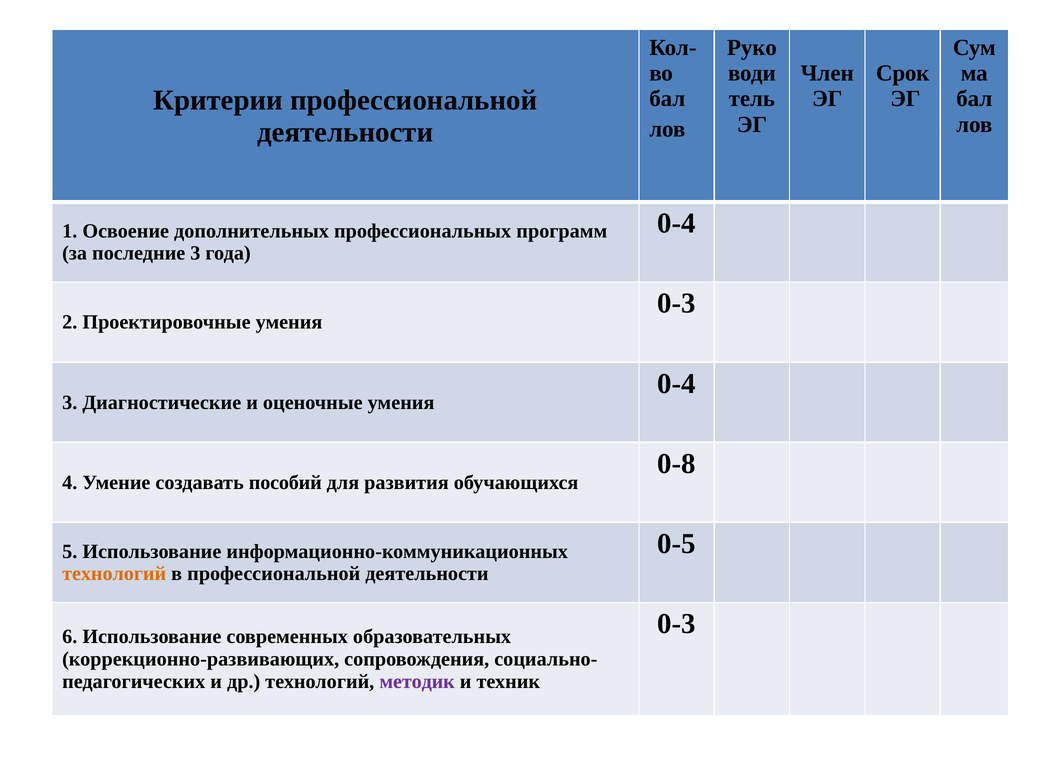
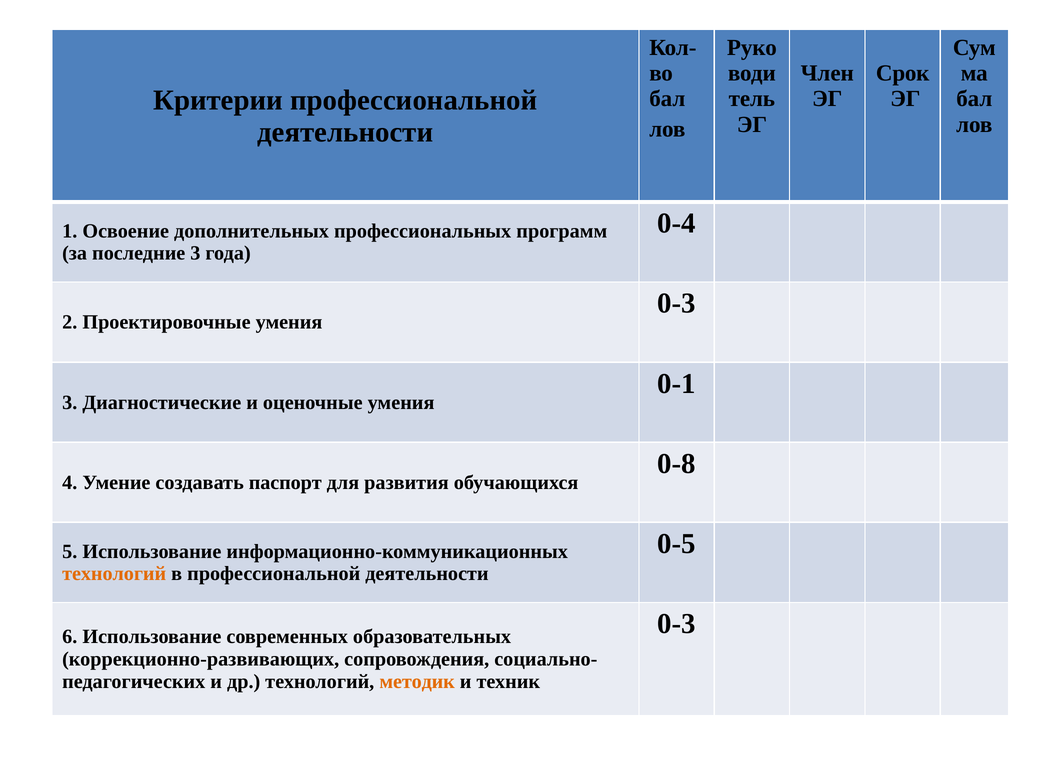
0-4 at (677, 383): 0-4 -> 0-1
пособий: пособий -> паспорт
методик colour: purple -> orange
